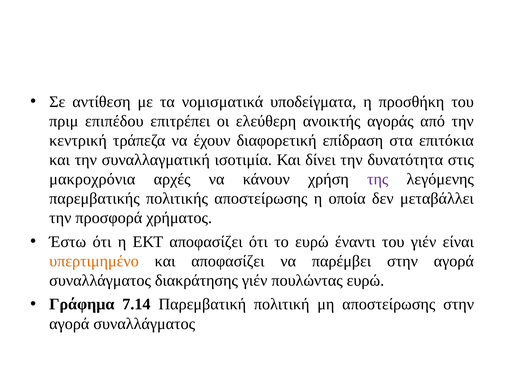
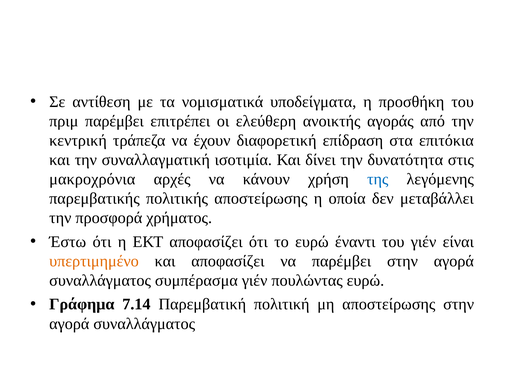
πριμ επιπέδου: επιπέδου -> παρέμβει
της colour: purple -> blue
διακράτησης: διακράτησης -> συμπέρασμα
